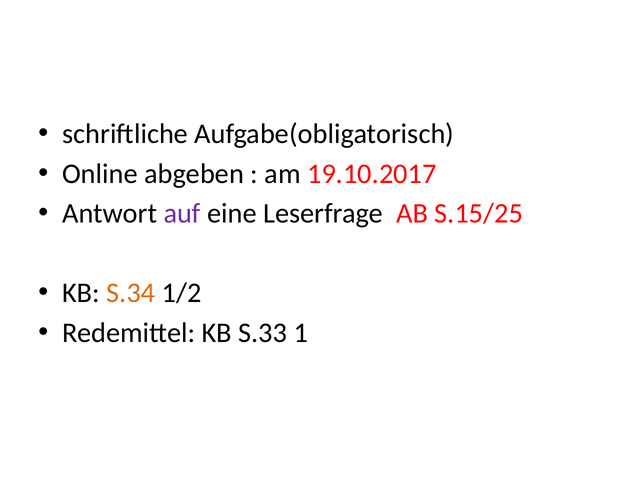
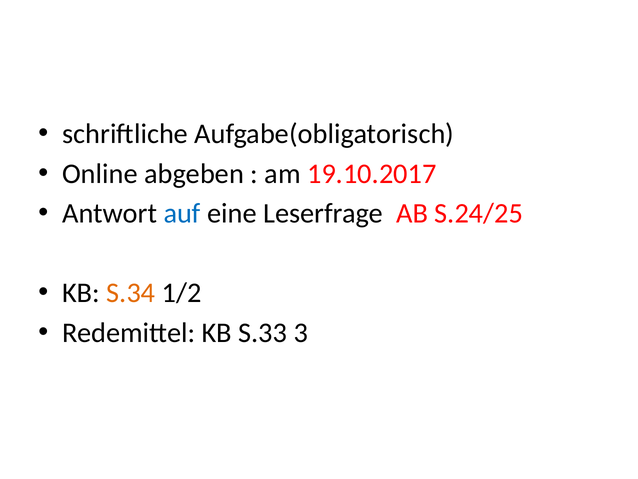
auf colour: purple -> blue
S.15/25: S.15/25 -> S.24/25
1: 1 -> 3
